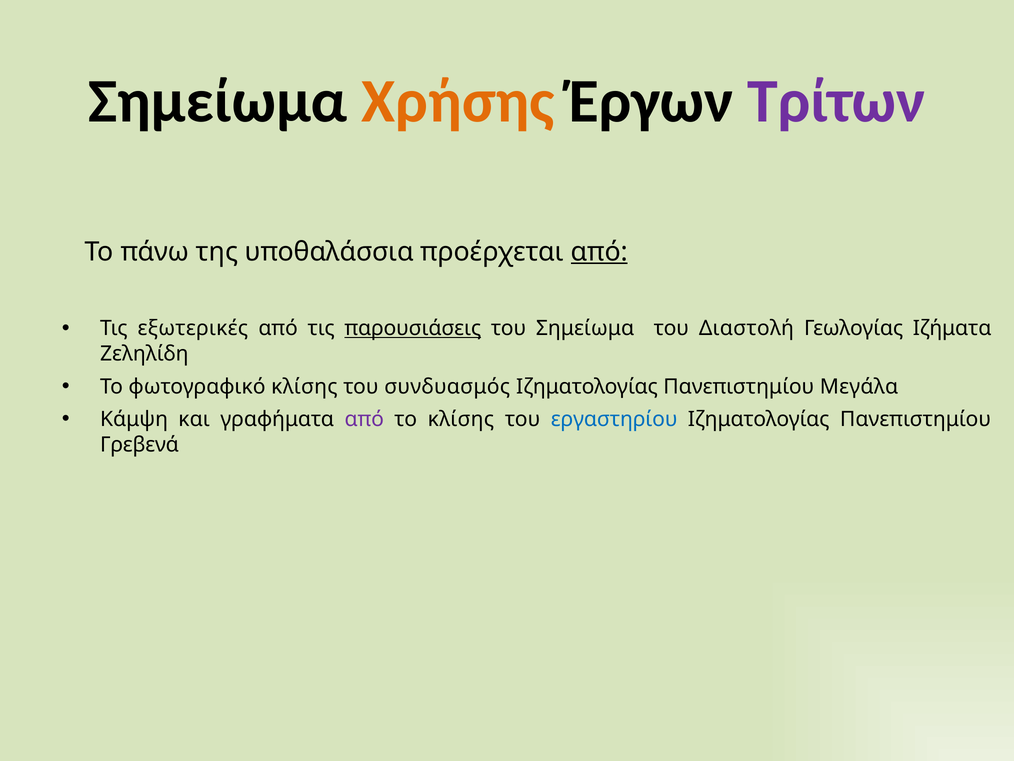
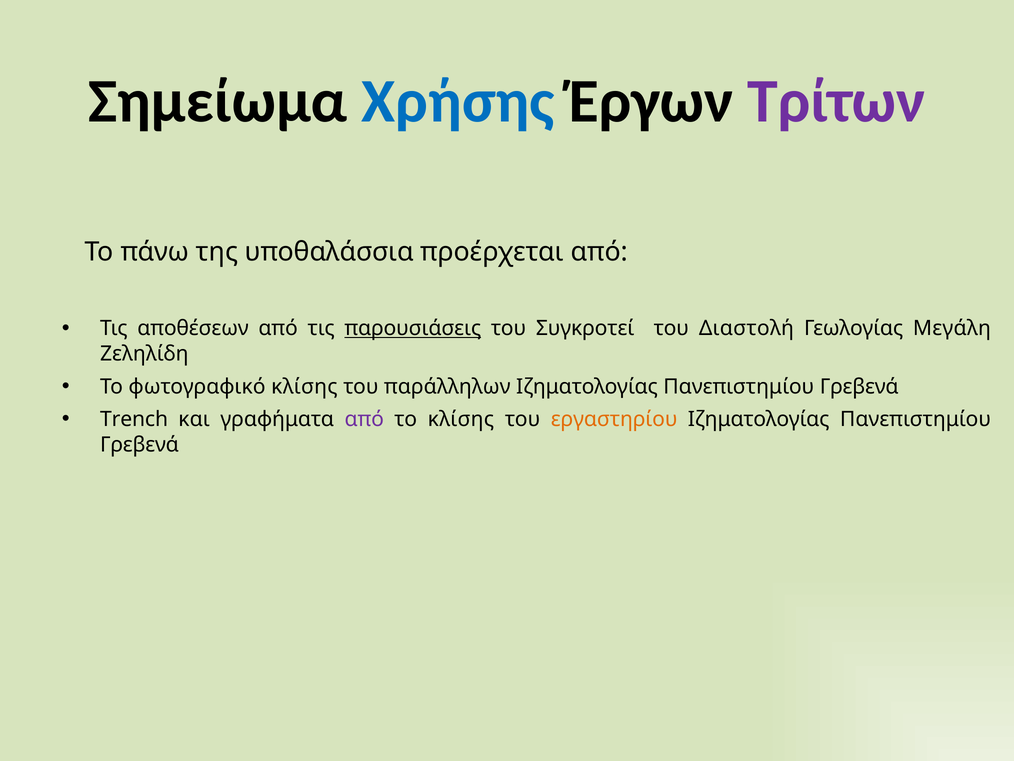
Χρήσης colour: orange -> blue
από at (599, 252) underline: present -> none
εξωτερικές: εξωτερικές -> αποθέσεων
του Σημείωμα: Σημείωμα -> Συγκροτεί
Ιζήματα: Ιζήματα -> Μεγάλη
συνδυασμός: συνδυασμός -> παράλληλων
Μεγάλα at (859, 386): Μεγάλα -> Γρεβενά
Κάμψη: Κάμψη -> Trench
εργαστηρίου colour: blue -> orange
